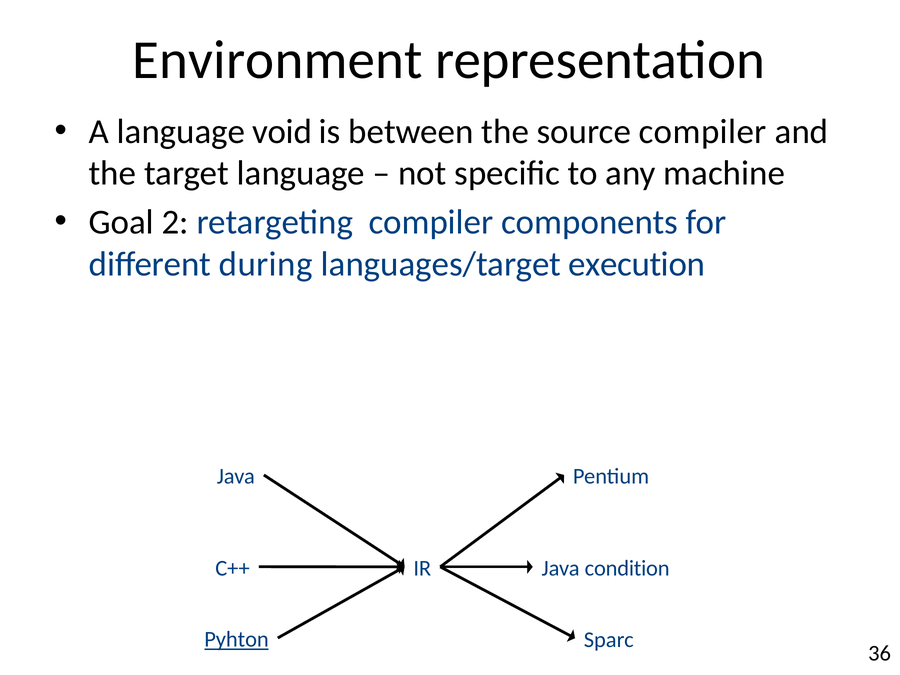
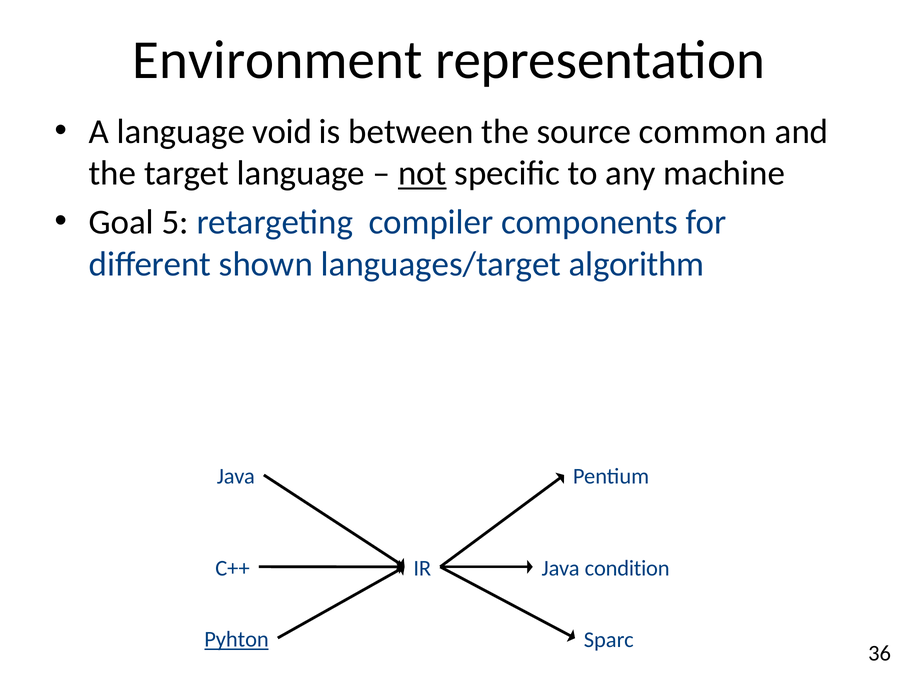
source compiler: compiler -> common
not underline: none -> present
2: 2 -> 5
during: during -> shown
execution: execution -> algorithm
